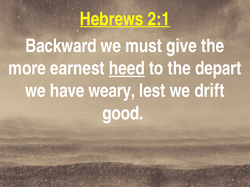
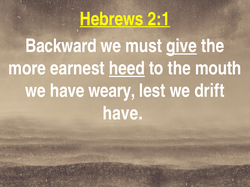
give underline: none -> present
depart: depart -> mouth
good at (123, 114): good -> have
